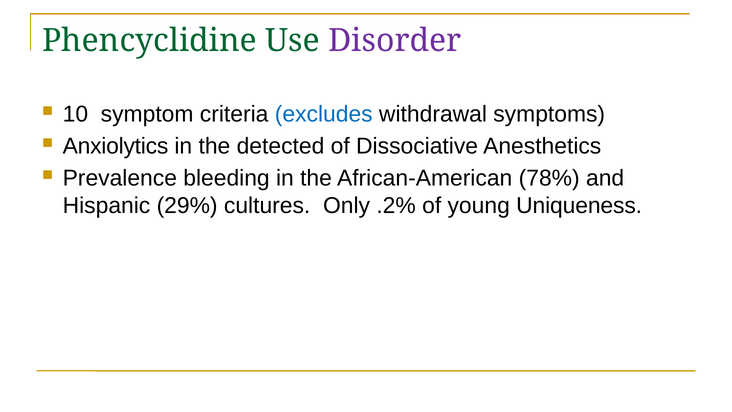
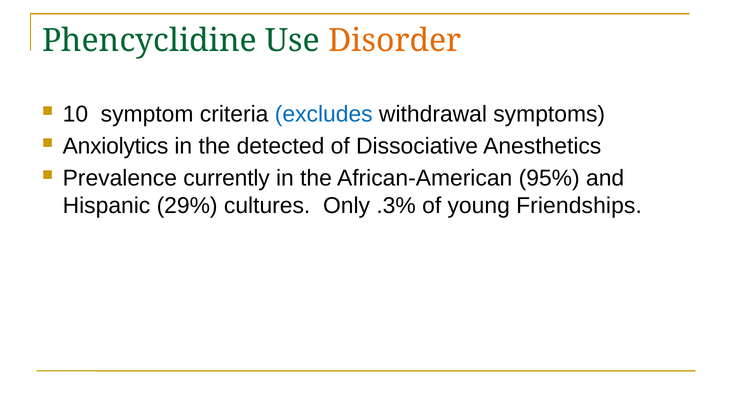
Disorder colour: purple -> orange
bleeding: bleeding -> currently
78%: 78% -> 95%
.2%: .2% -> .3%
Uniqueness: Uniqueness -> Friendships
